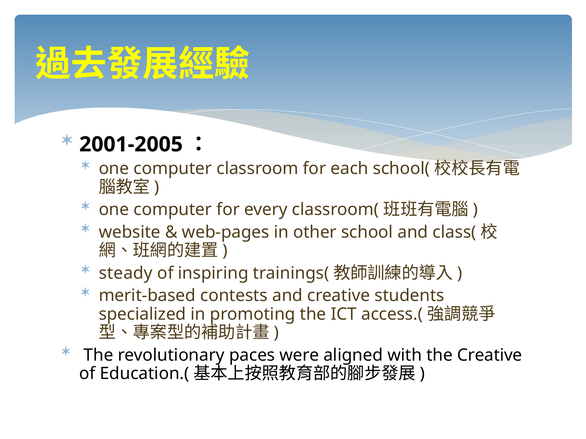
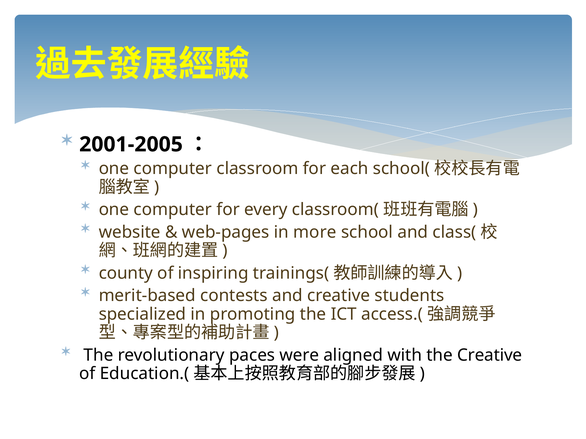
other: other -> more
steady: steady -> county
